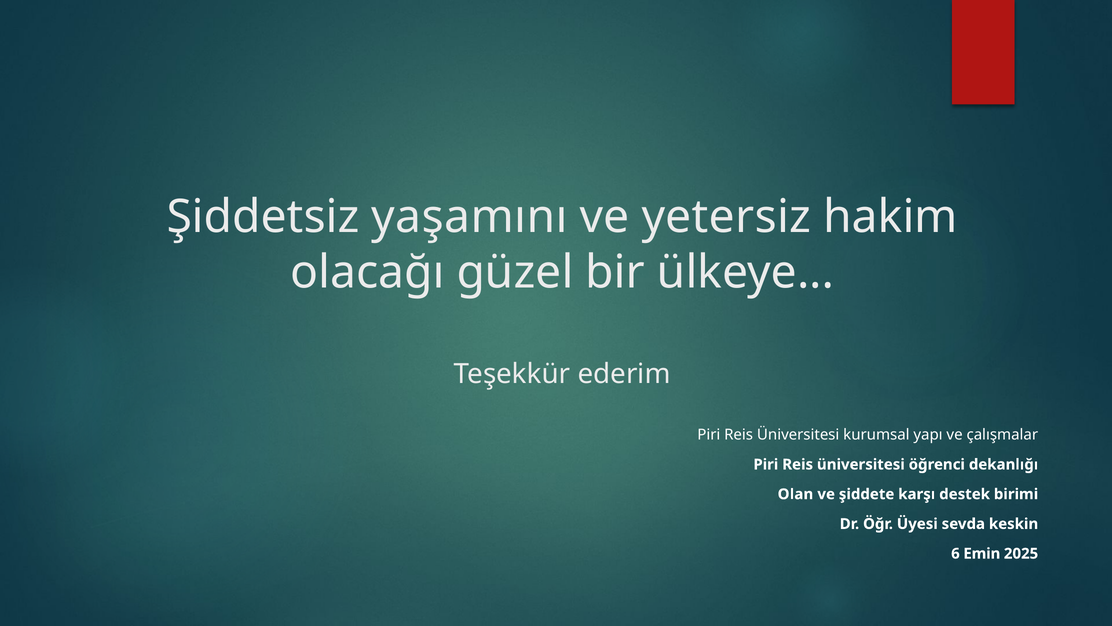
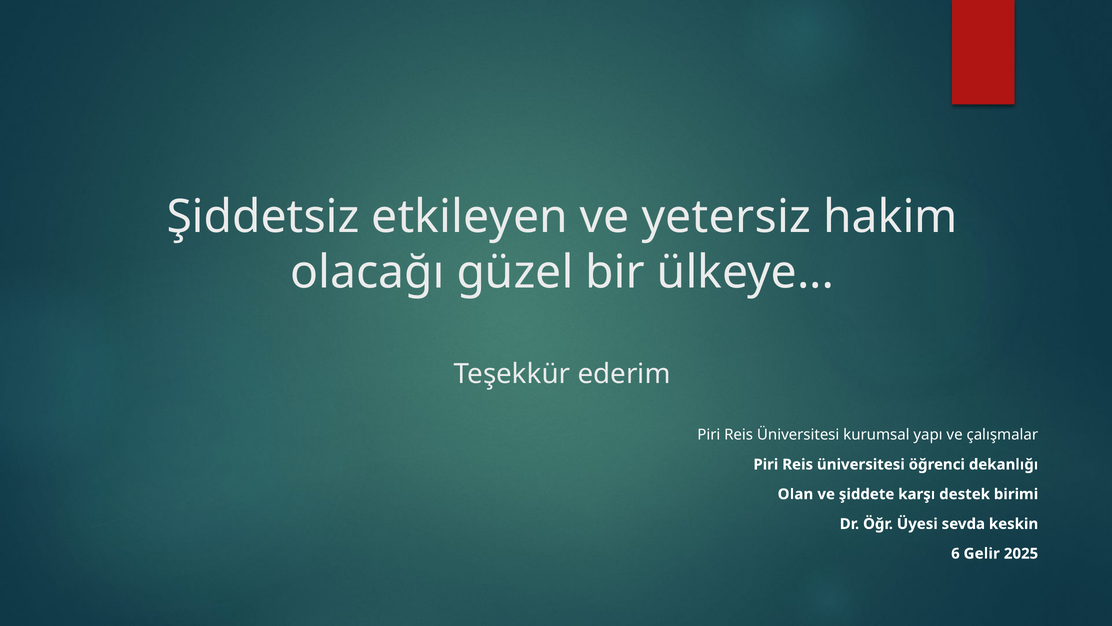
yaşamını: yaşamını -> etkileyen
Emin: Emin -> Gelir
